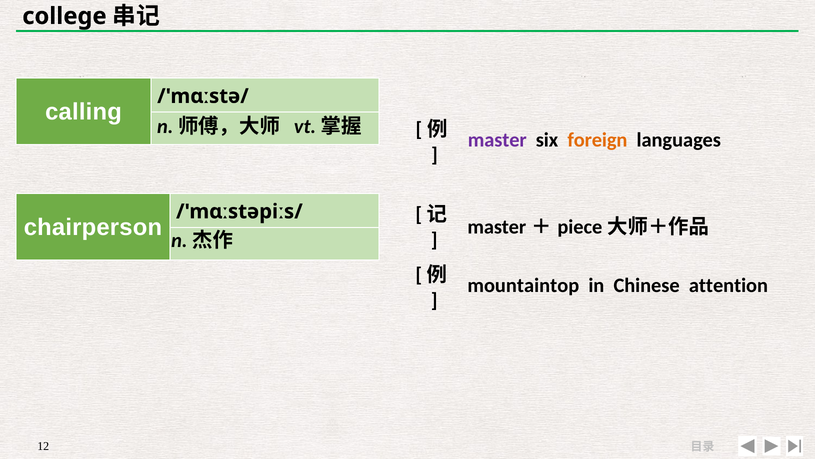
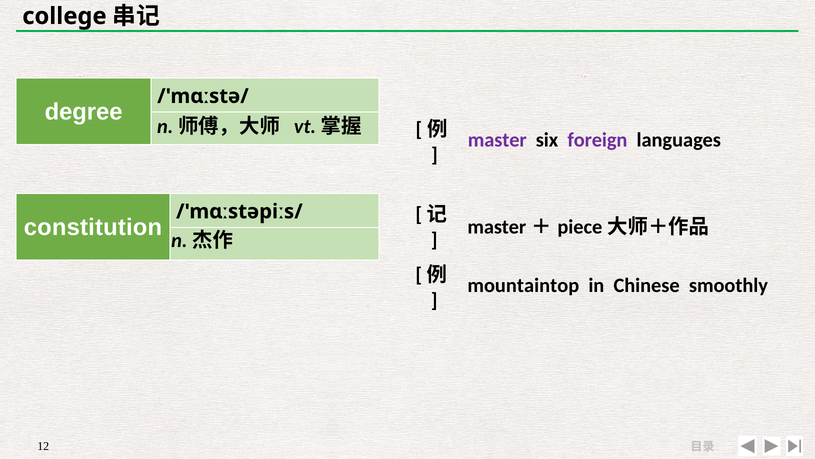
calling: calling -> degree
foreign colour: orange -> purple
chairperson: chairperson -> constitution
attention: attention -> smoothly
